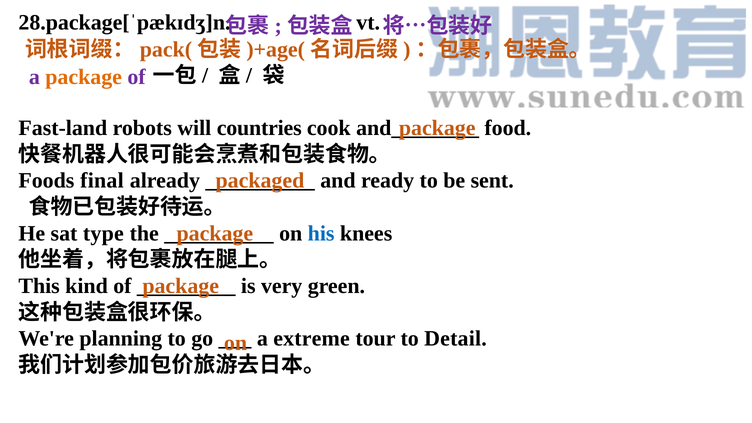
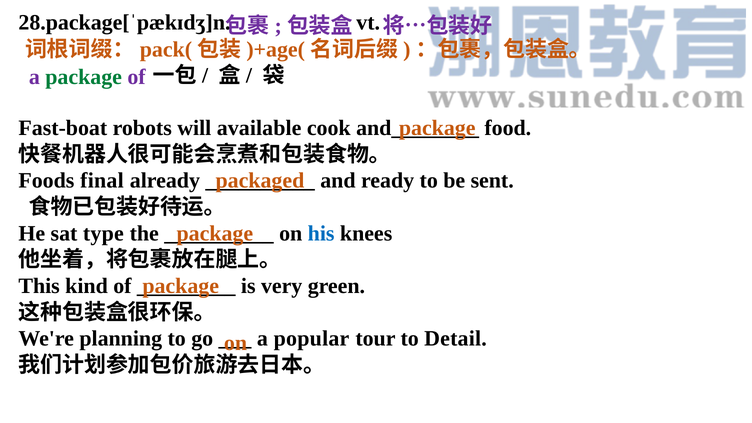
package at (84, 77) colour: orange -> green
Fast-land: Fast-land -> Fast-boat
countries: countries -> available
extreme: extreme -> popular
